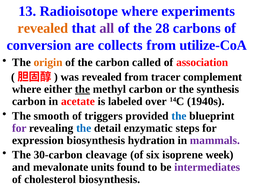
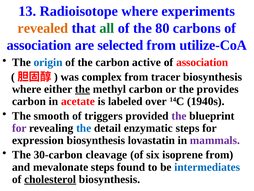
all colour: purple -> green
28: 28 -> 80
conversion at (39, 45): conversion -> association
collects: collects -> selected
origin colour: orange -> blue
called: called -> active
was revealed: revealed -> complex
tracer complement: complement -> biosynthesis
synthesis: synthesis -> provides
the at (179, 116) colour: blue -> purple
hydration: hydration -> lovastatin
isoprene week: week -> from
mevalonate units: units -> steps
intermediates colour: purple -> blue
cholesterol underline: none -> present
